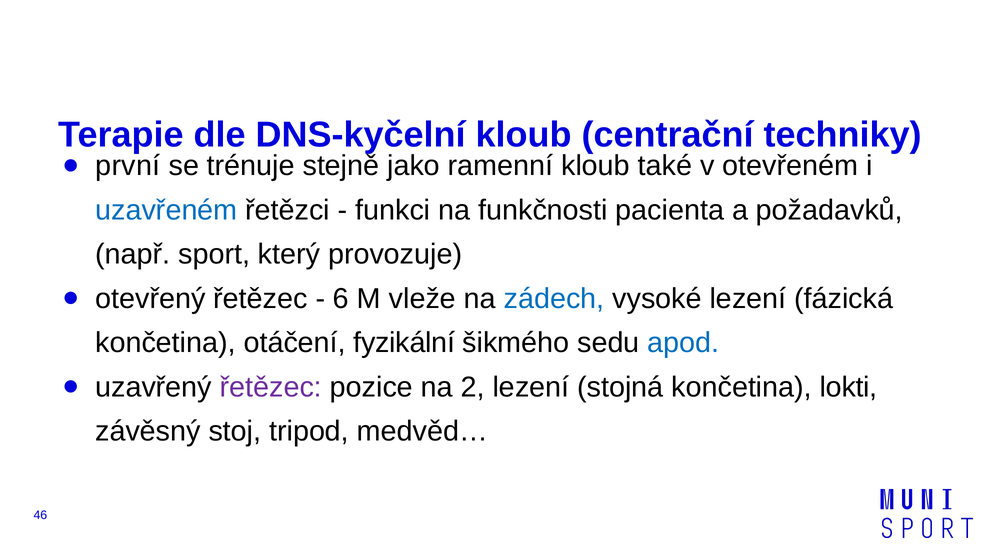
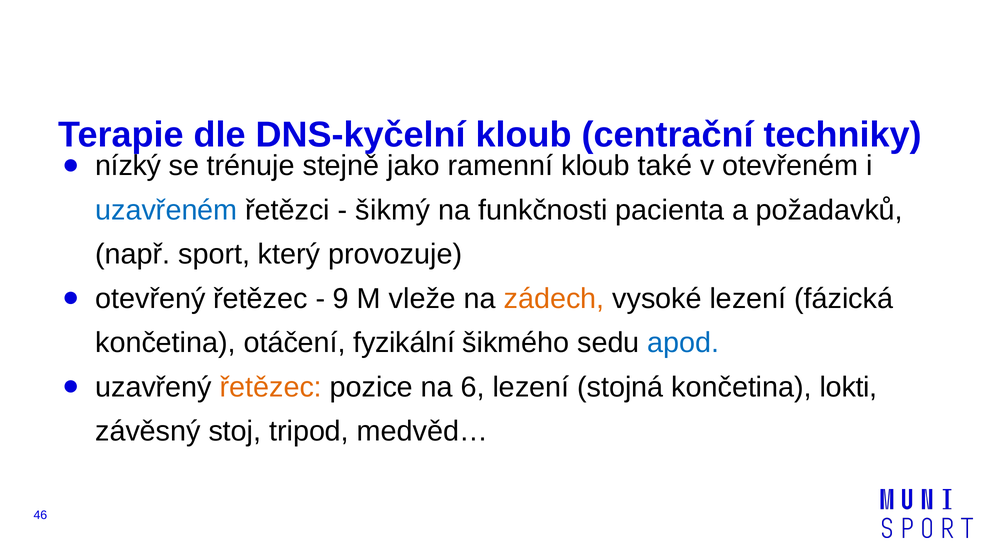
první: první -> nízký
funkci: funkci -> šikmý
6: 6 -> 9
zádech colour: blue -> orange
řetězec at (271, 387) colour: purple -> orange
2: 2 -> 6
